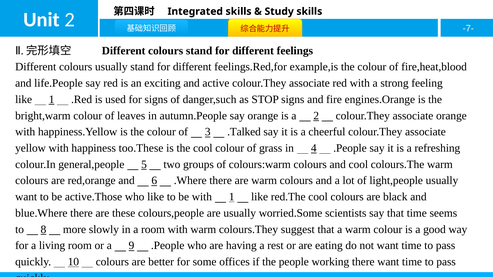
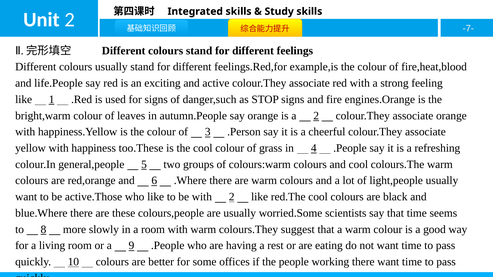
.Talked: .Talked -> .Person
with 1: 1 -> 2
